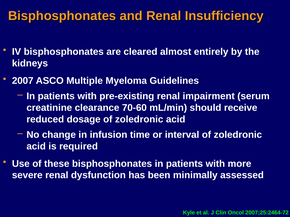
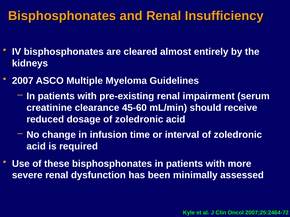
70-60: 70-60 -> 45-60
